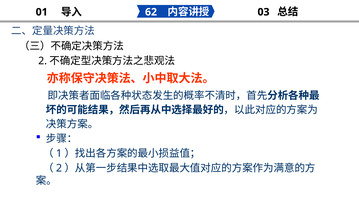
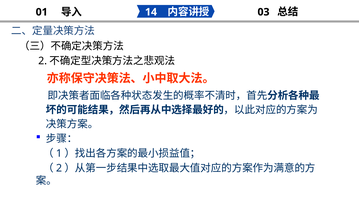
62: 62 -> 14
